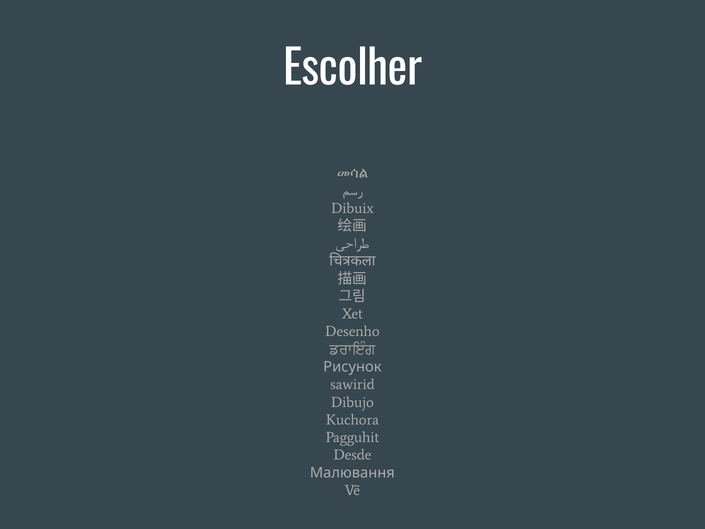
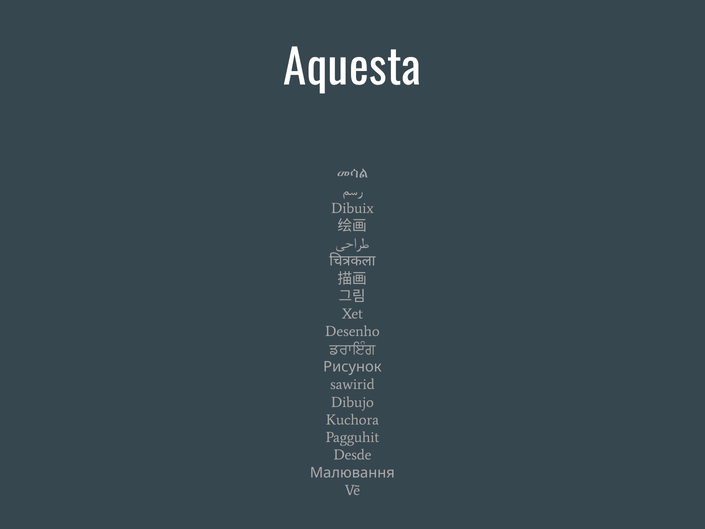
Escolher: Escolher -> Aquesta
